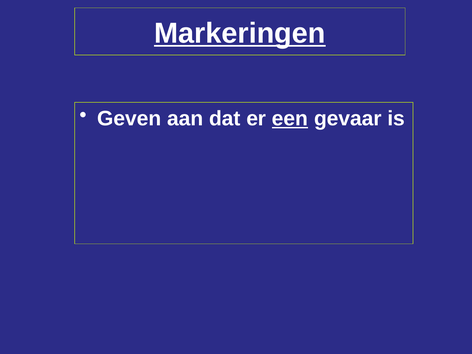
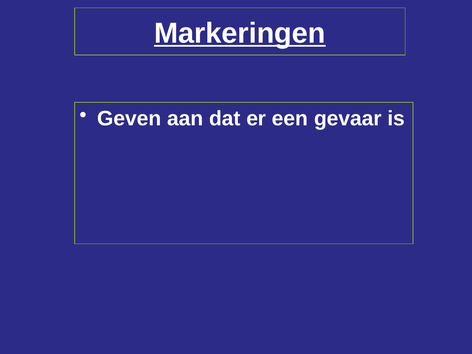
een underline: present -> none
